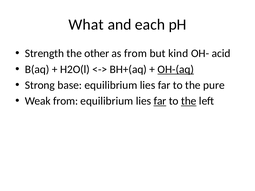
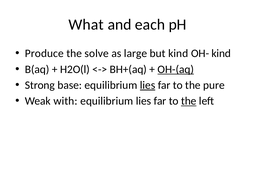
Strength: Strength -> Produce
other: other -> solve
as from: from -> large
OH- acid: acid -> kind
lies at (148, 85) underline: none -> present
Weak from: from -> with
far at (160, 101) underline: present -> none
